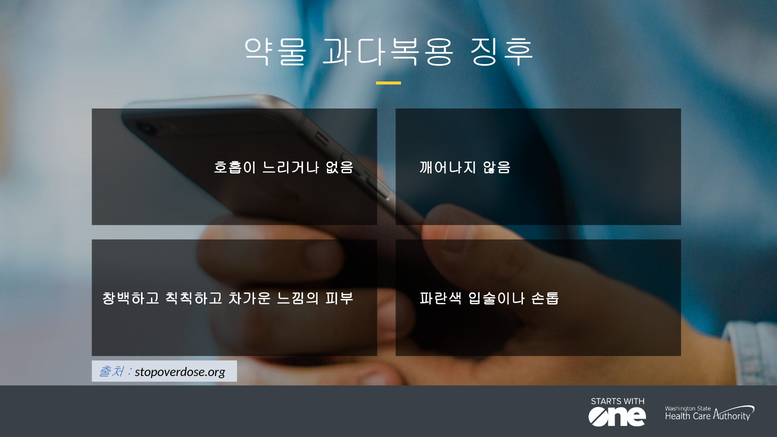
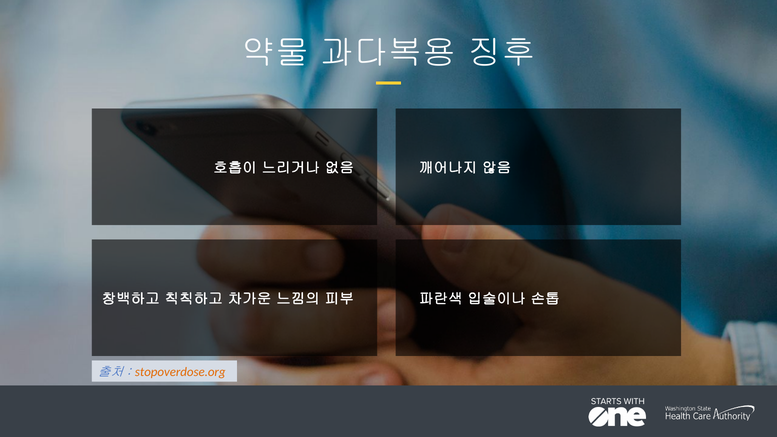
stopoverdose.org colour: black -> orange
